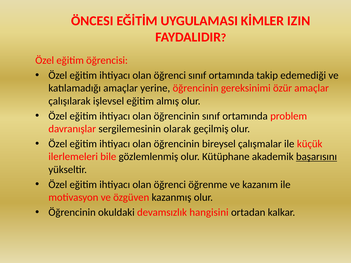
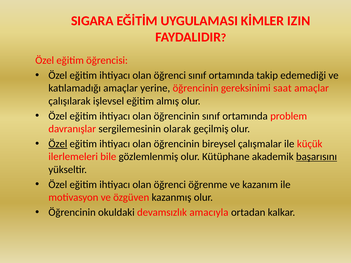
ÖNCESI: ÖNCESI -> SIGARA
özür: özür -> saat
Özel at (58, 144) underline: none -> present
hangisini: hangisini -> amacıyla
